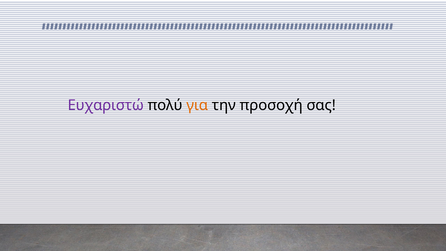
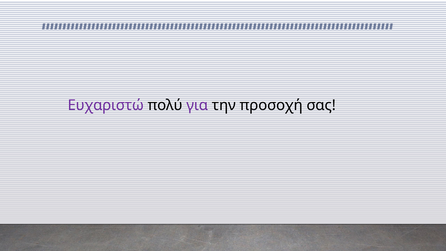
για colour: orange -> purple
